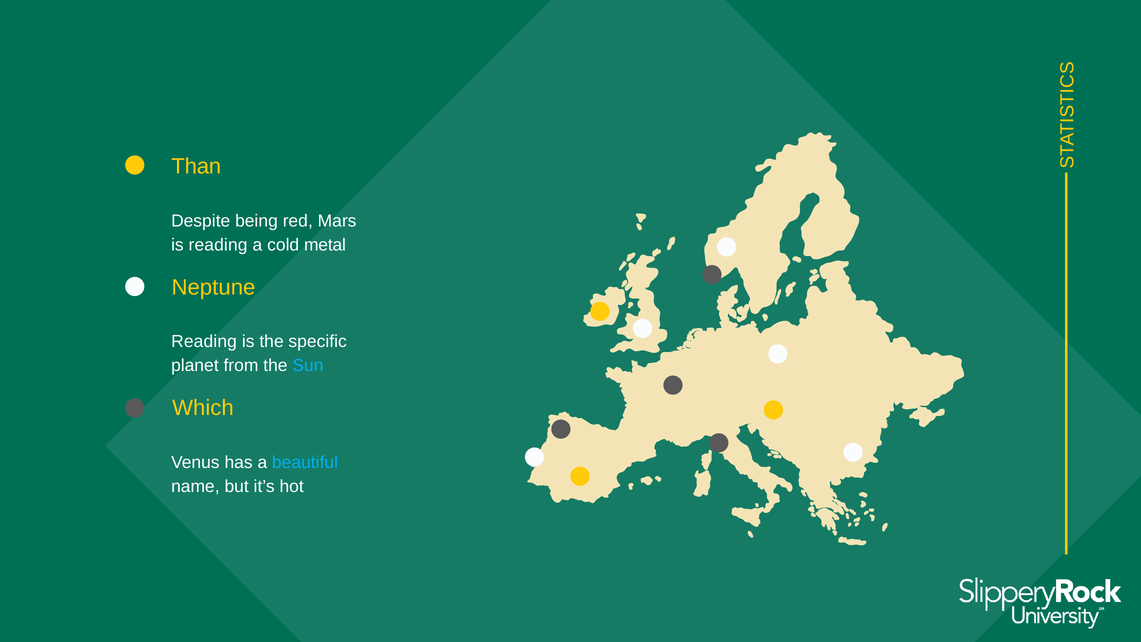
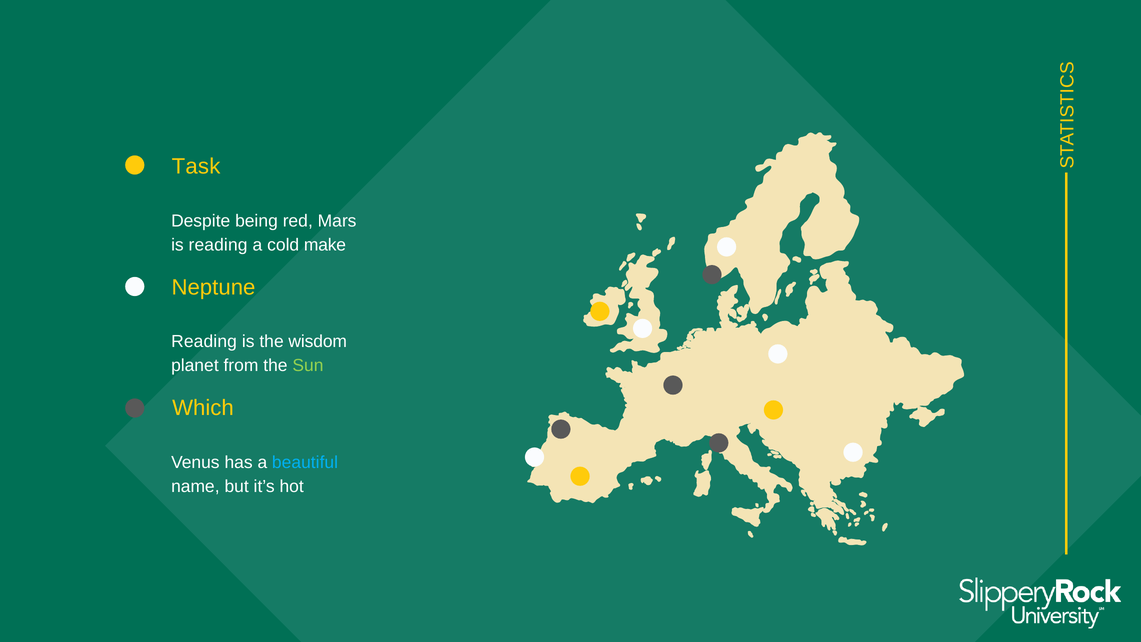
Than: Than -> Task
metal: metal -> make
specific: specific -> wisdom
Sun colour: light blue -> light green
